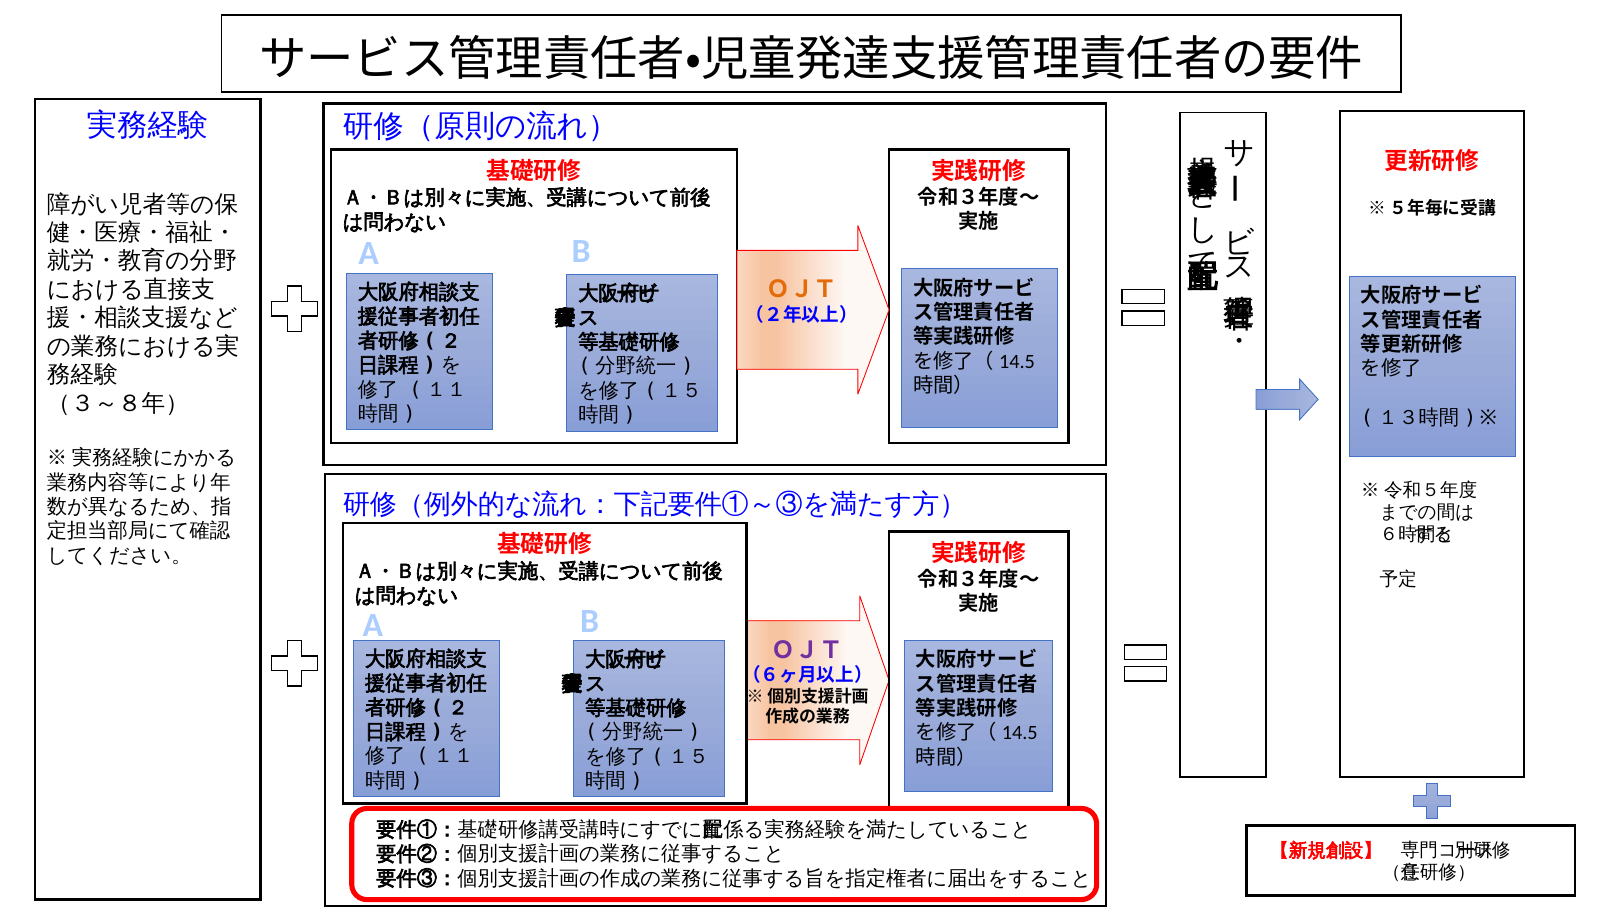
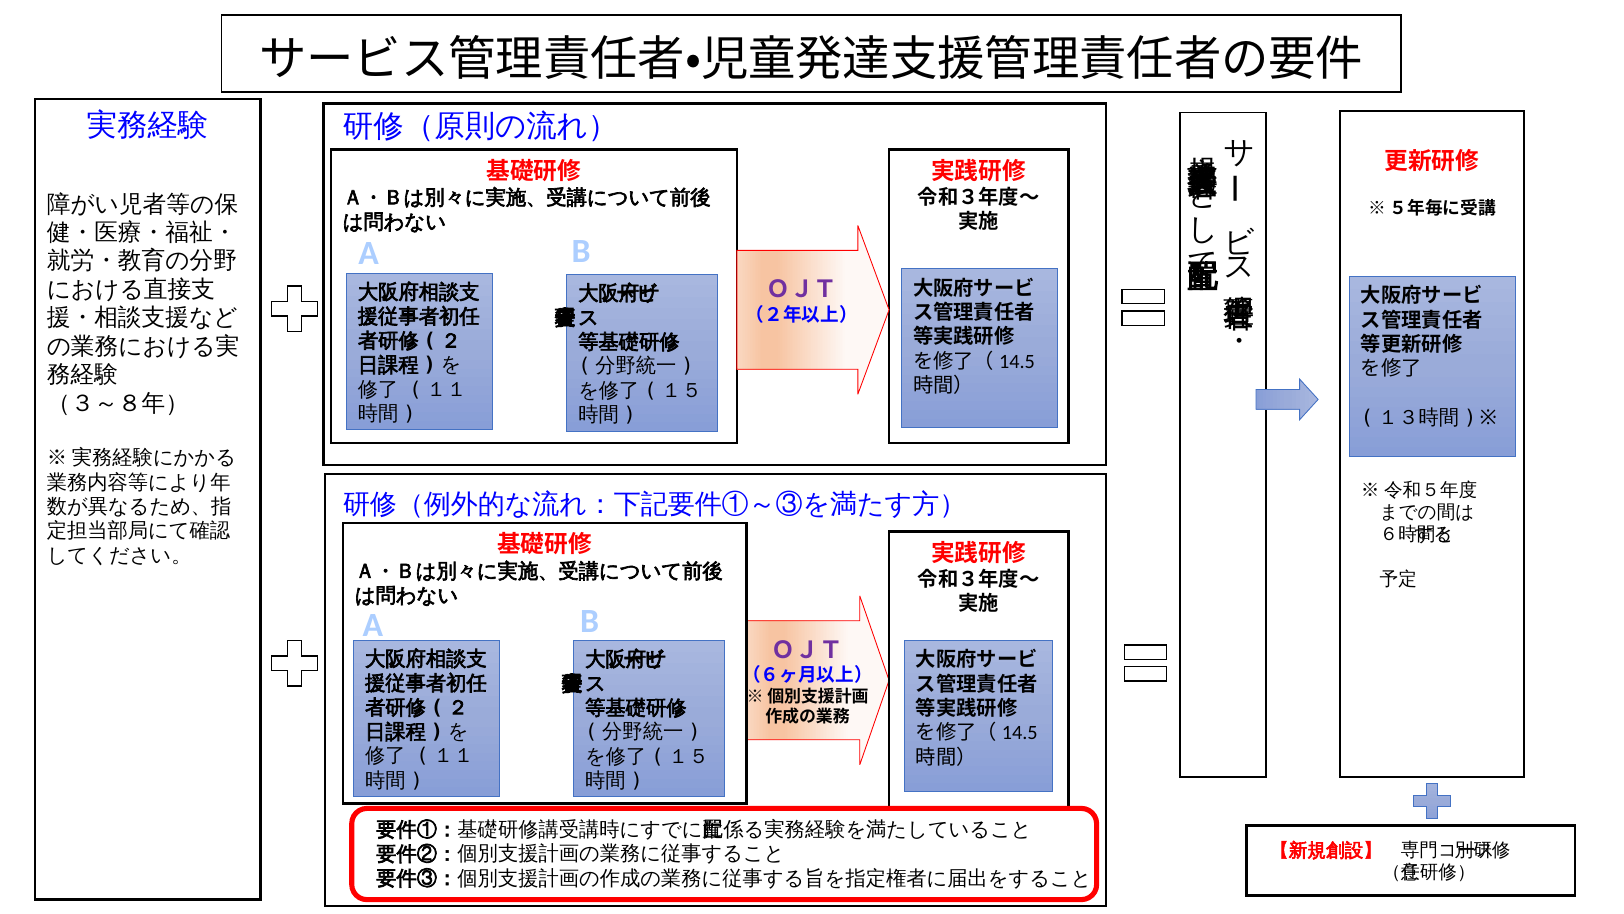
ＯＪＴ at (802, 290) colour: orange -> purple
